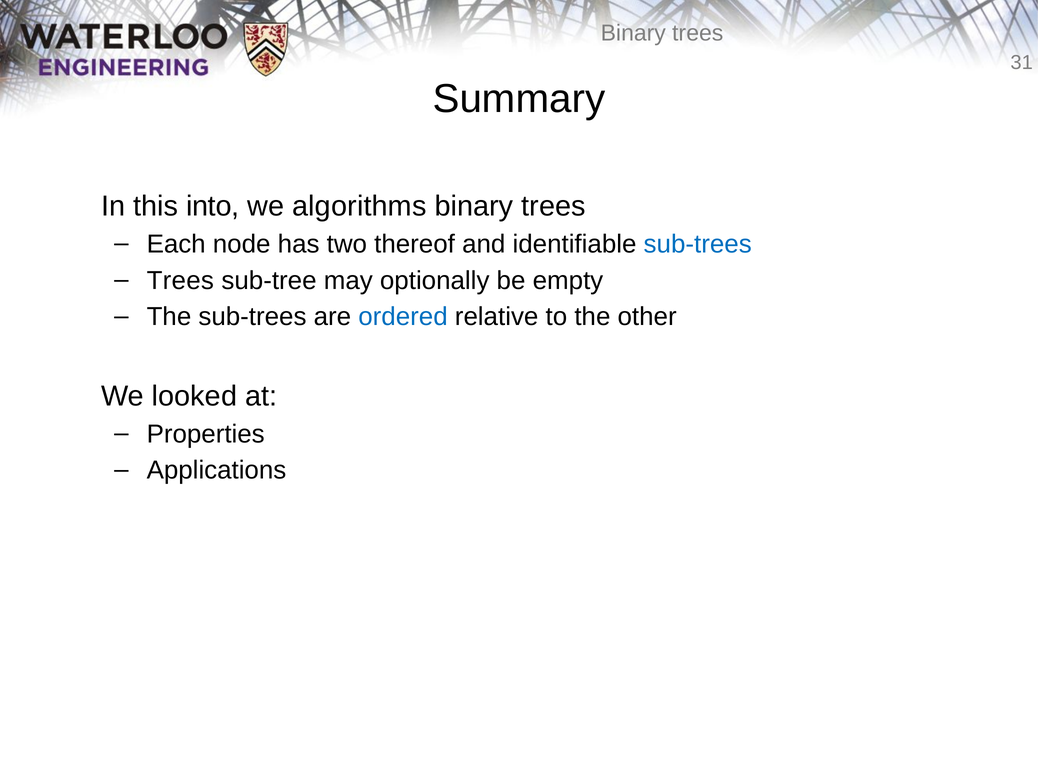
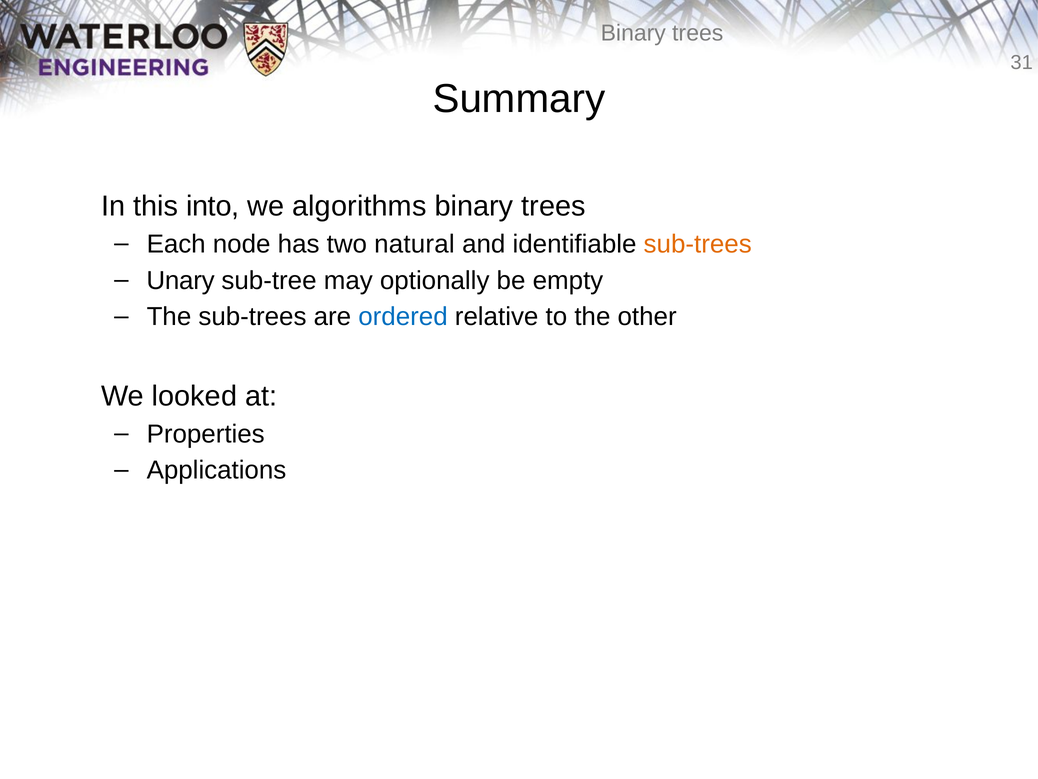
thereof: thereof -> natural
sub-trees at (698, 244) colour: blue -> orange
Trees at (180, 280): Trees -> Unary
